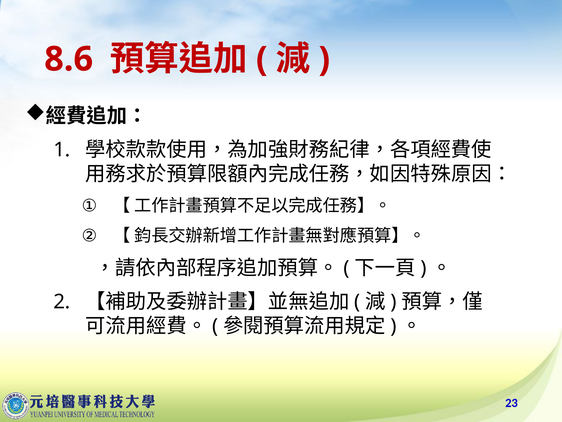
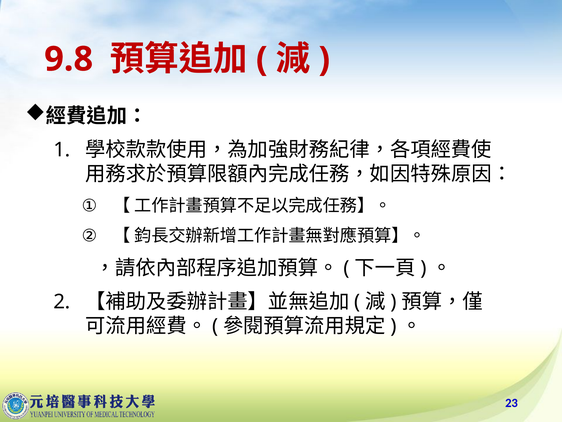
8.6: 8.6 -> 9.8
